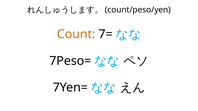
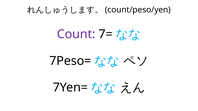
Count colour: orange -> purple
